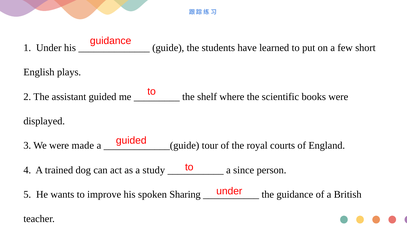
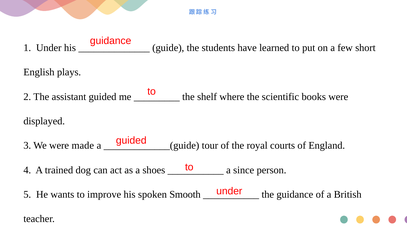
study: study -> shoes
Sharing: Sharing -> Smooth
